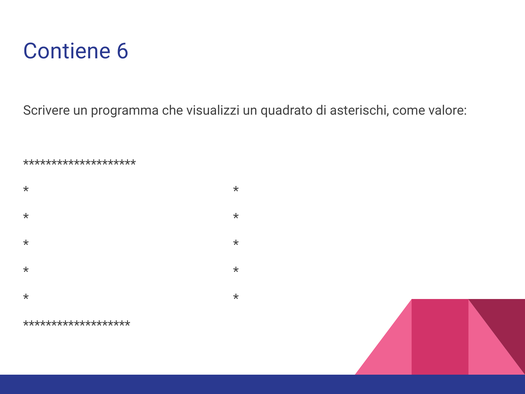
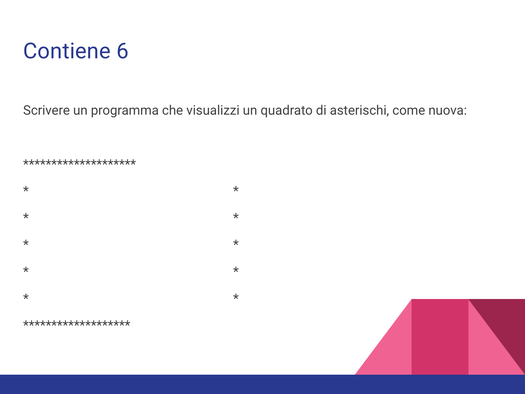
valore: valore -> nuova
